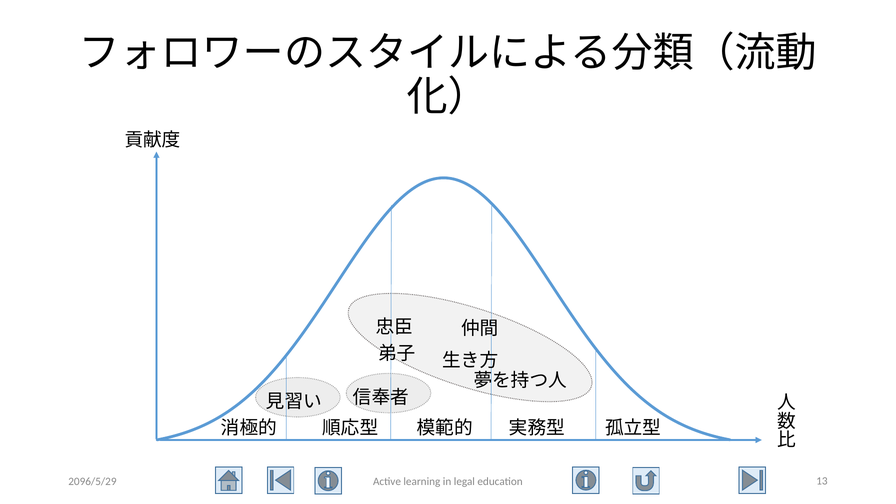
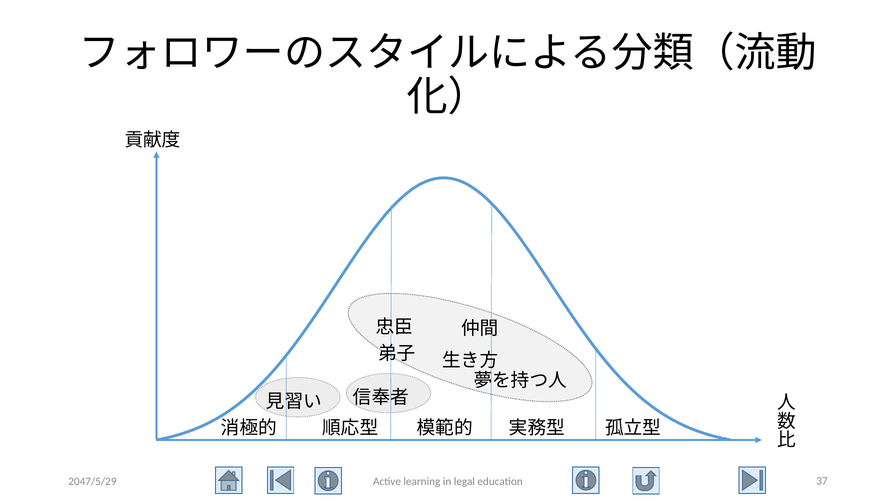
2096/5/29: 2096/5/29 -> 2047/5/29
13: 13 -> 37
